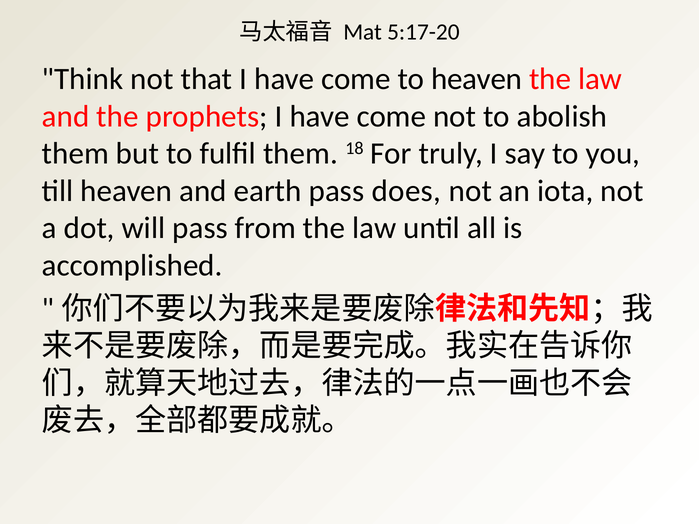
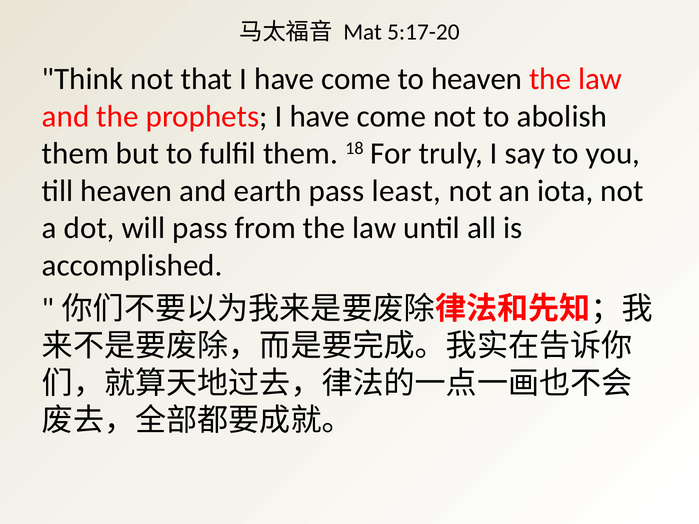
does: does -> least
